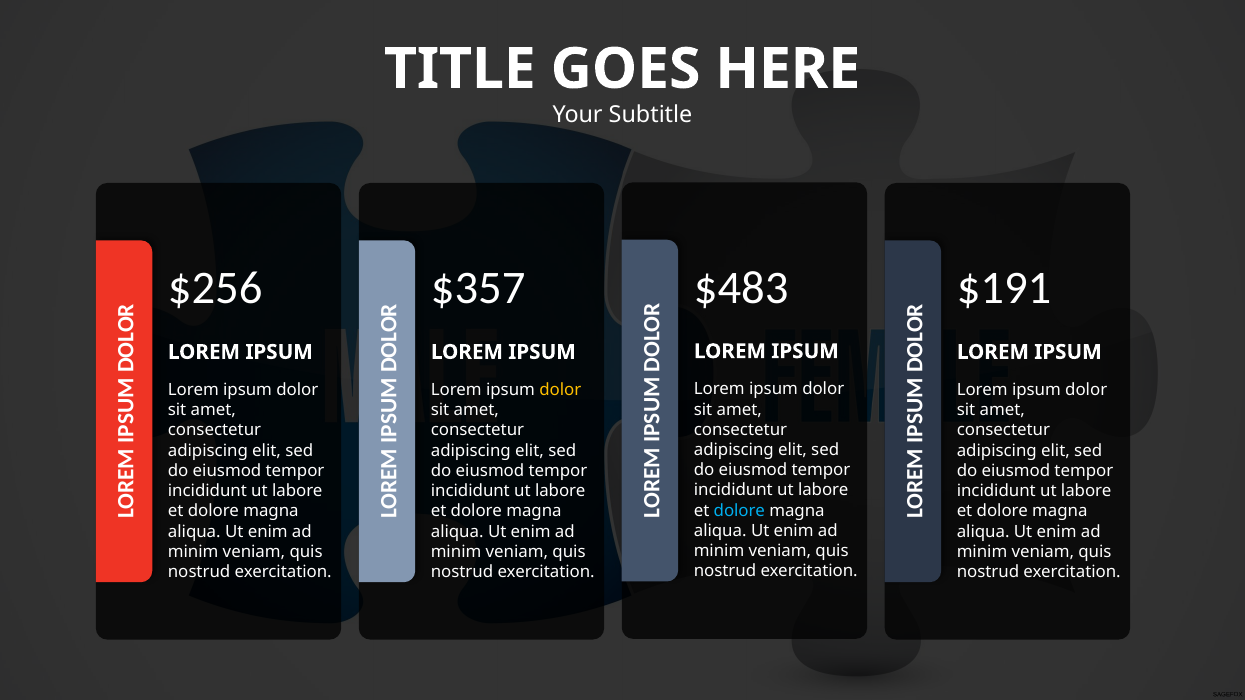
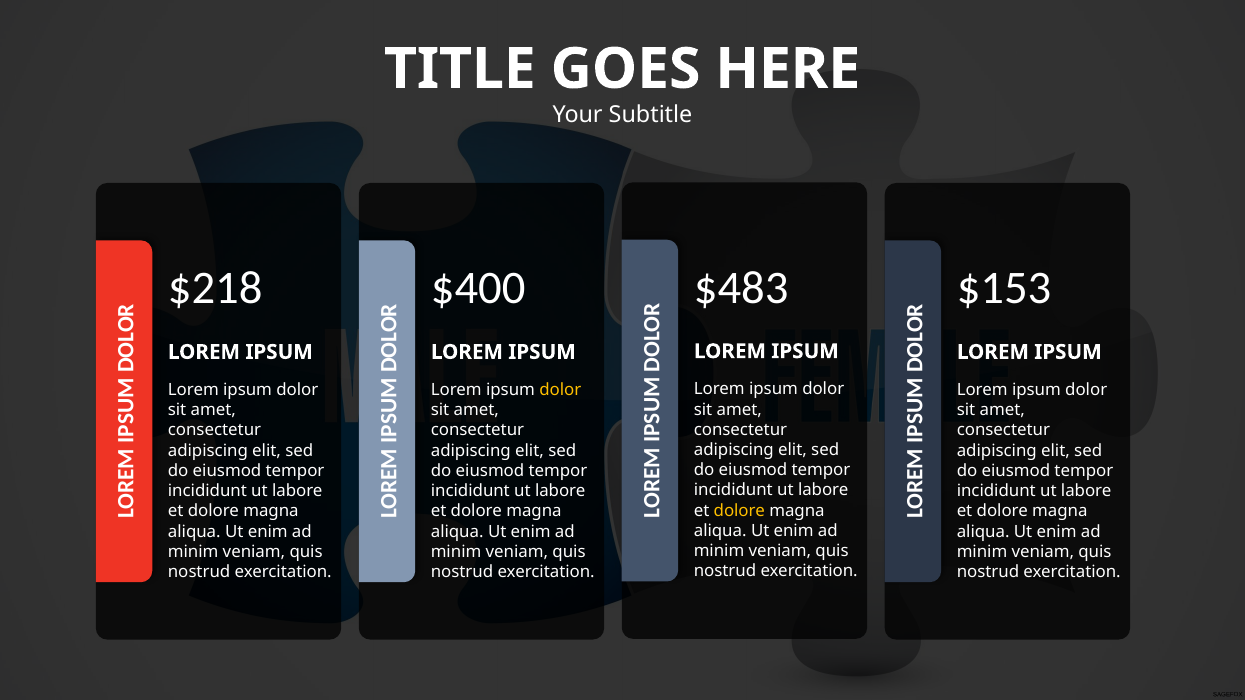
$256: $256 -> $218
$357: $357 -> $400
$191: $191 -> $153
dolore at (739, 511) colour: light blue -> yellow
